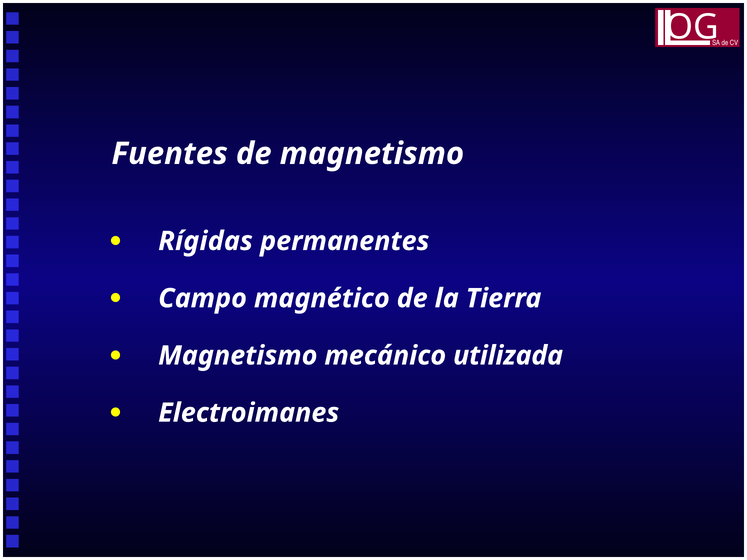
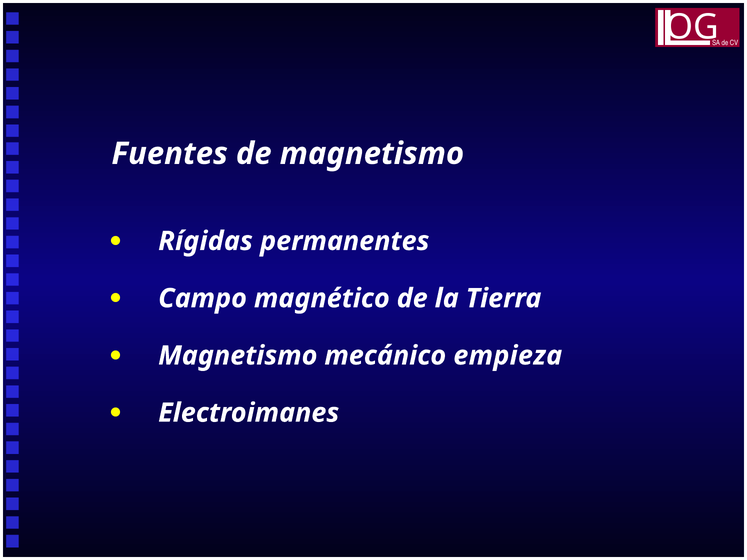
utilizada: utilizada -> empieza
